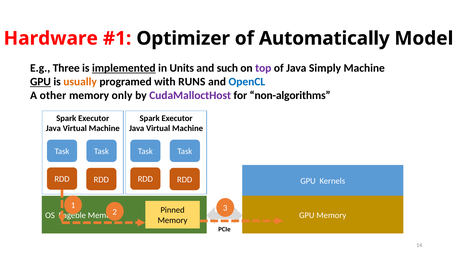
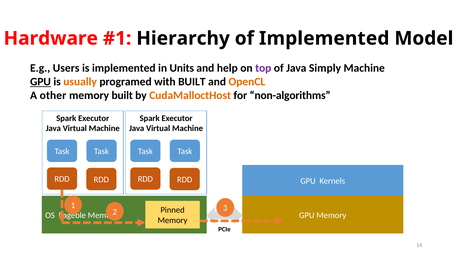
Optimizer: Optimizer -> Hierarchy
of Automatically: Automatically -> Implemented
Three: Three -> Users
implemented at (124, 68) underline: present -> none
such: such -> help
with RUNS: RUNS -> BUILT
OpenCL colour: blue -> orange
memory only: only -> built
CudaMalloctHost colour: purple -> orange
